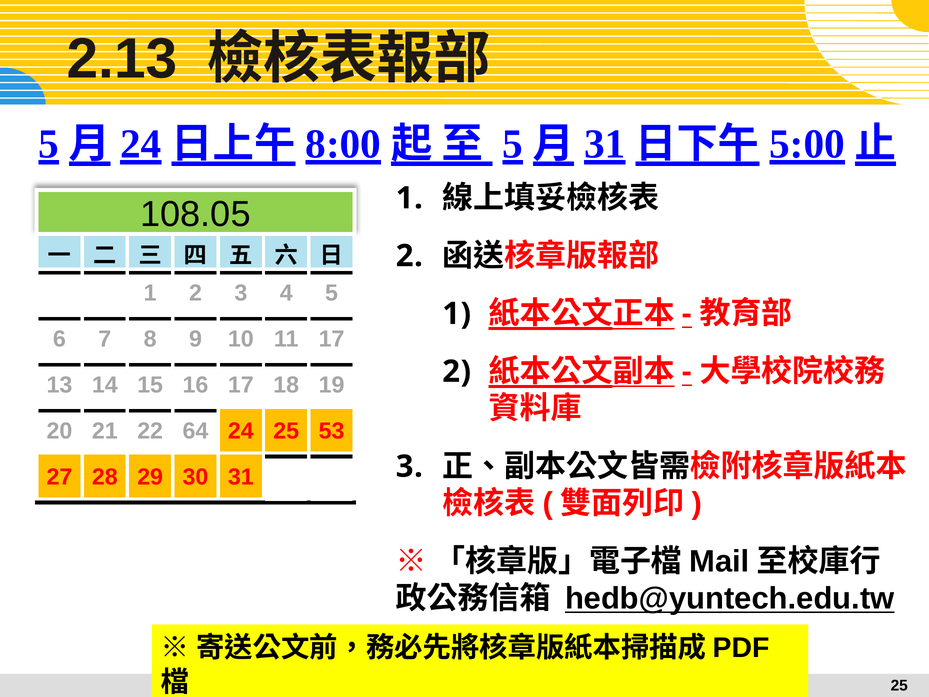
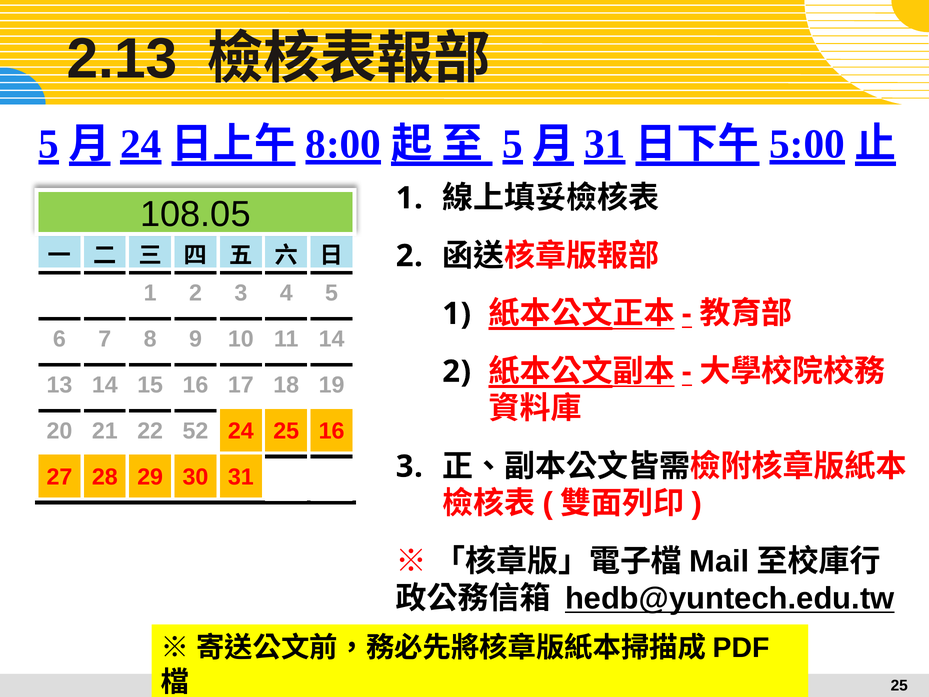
11 17: 17 -> 14
64: 64 -> 52
25 53: 53 -> 16
